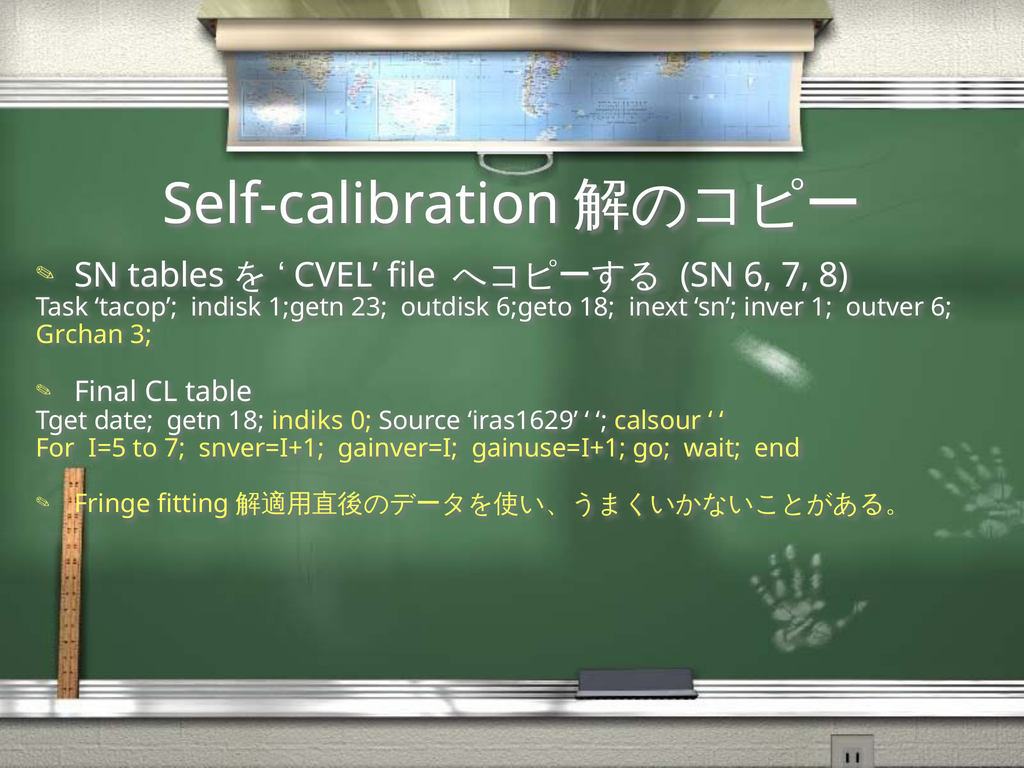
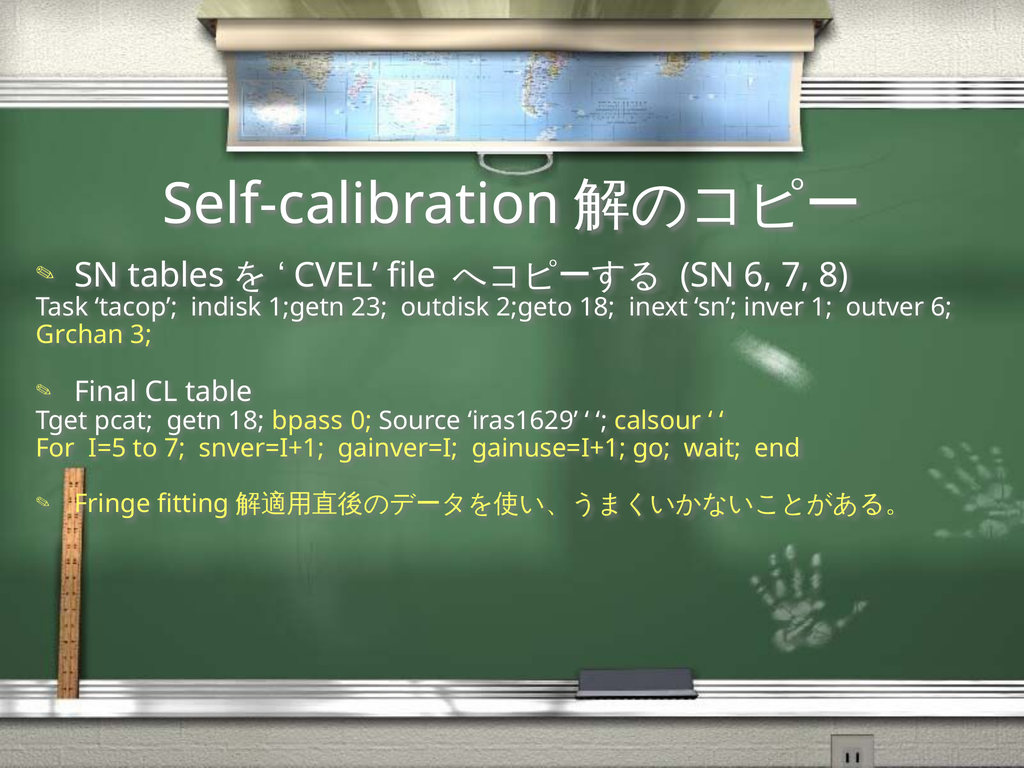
6;geto: 6;geto -> 2;geto
date: date -> pcat
indiks: indiks -> bpass
